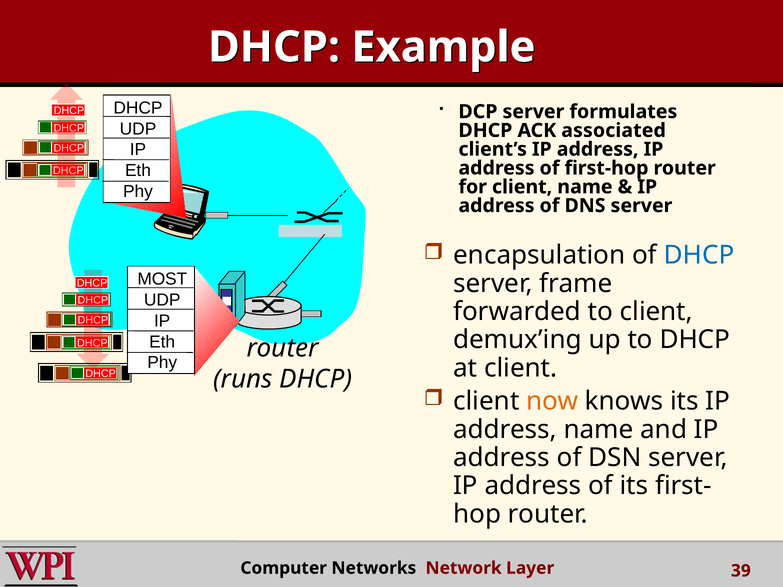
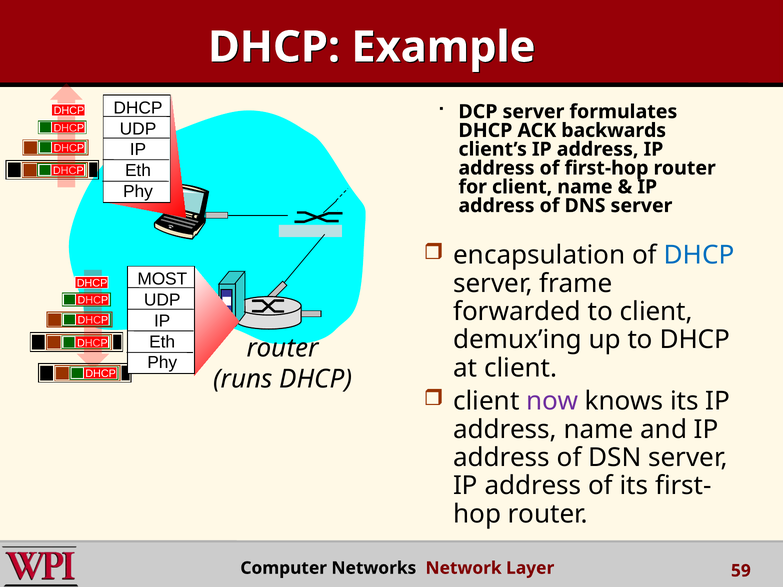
associated: associated -> backwards
now colour: orange -> purple
39: 39 -> 59
